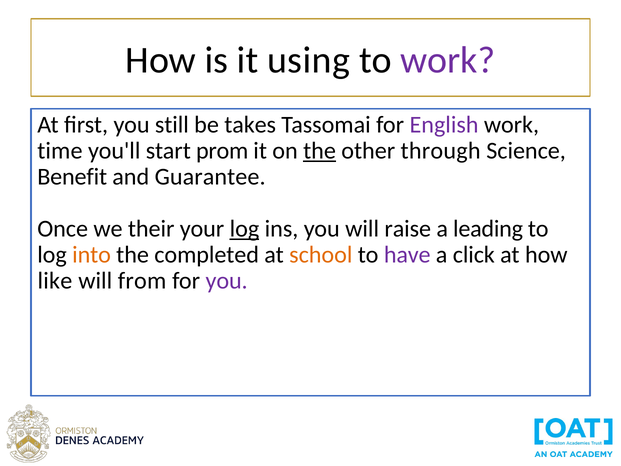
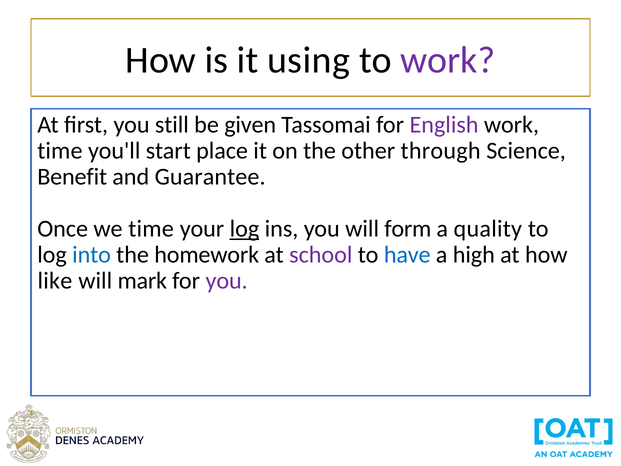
takes: takes -> given
prom: prom -> place
the at (320, 151) underline: present -> none
we their: their -> time
raise: raise -> form
leading: leading -> quality
into colour: orange -> blue
completed: completed -> homework
school colour: orange -> purple
have colour: purple -> blue
click: click -> high
from: from -> mark
